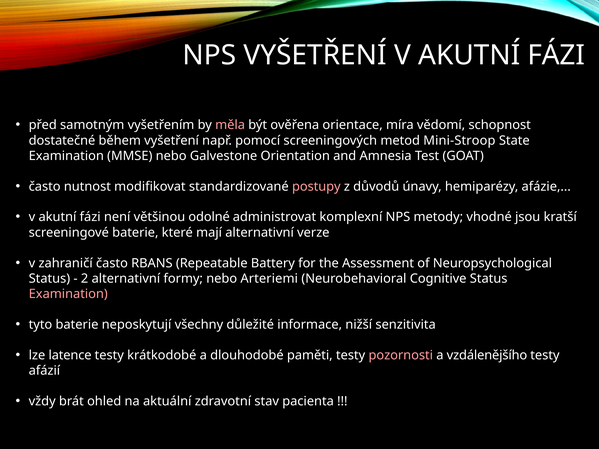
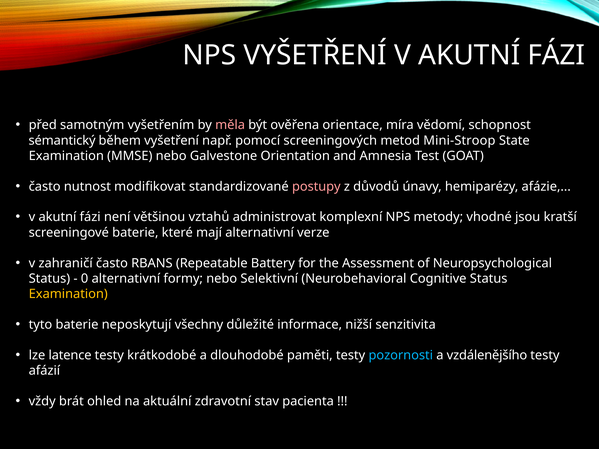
dostatečné: dostatečné -> sémantický
odolné: odolné -> vztahů
2: 2 -> 0
Arteriemi: Arteriemi -> Selektivní
Examination at (68, 294) colour: pink -> yellow
pozornosti colour: pink -> light blue
